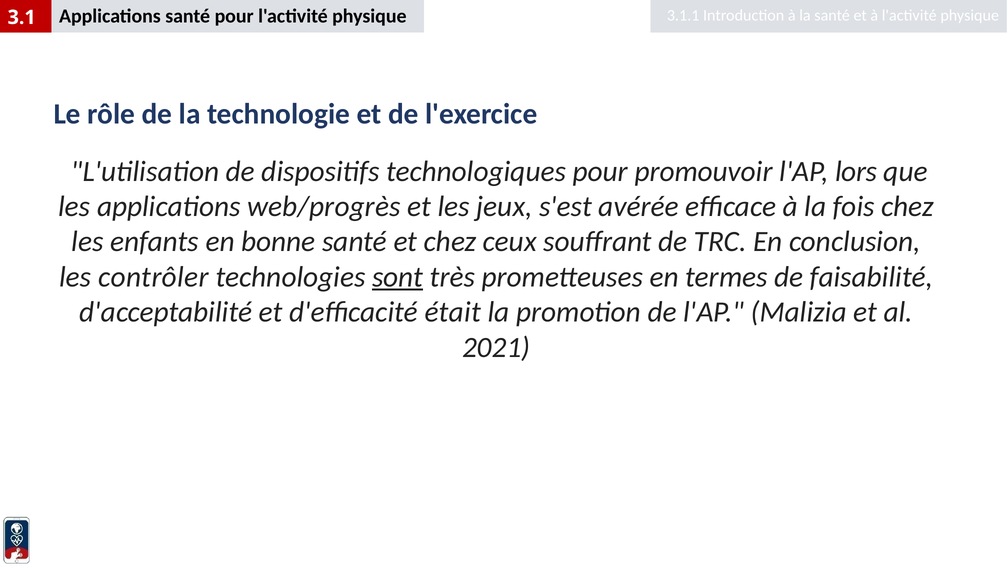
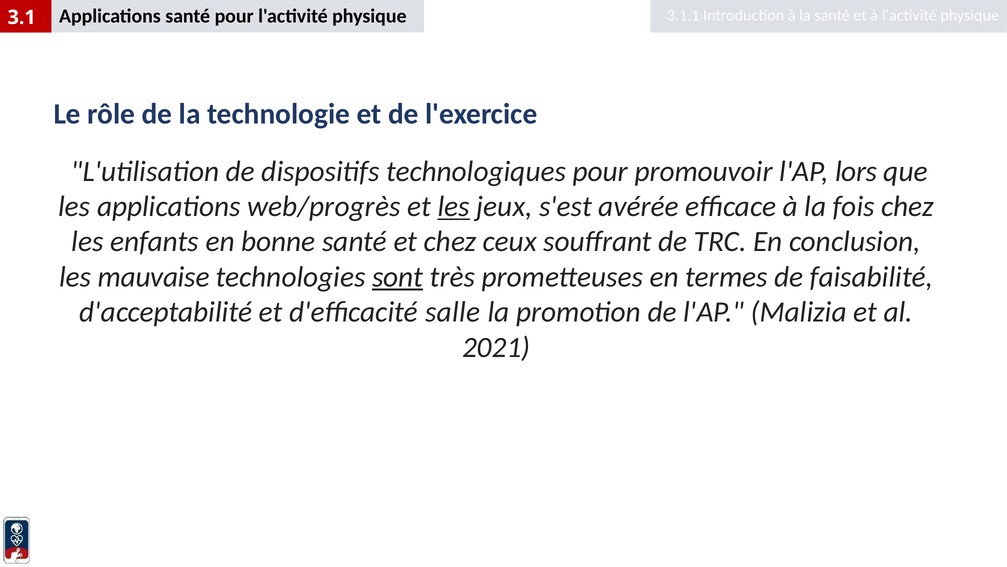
les at (454, 206) underline: none -> present
contrôler: contrôler -> mauvaise
était: était -> salle
